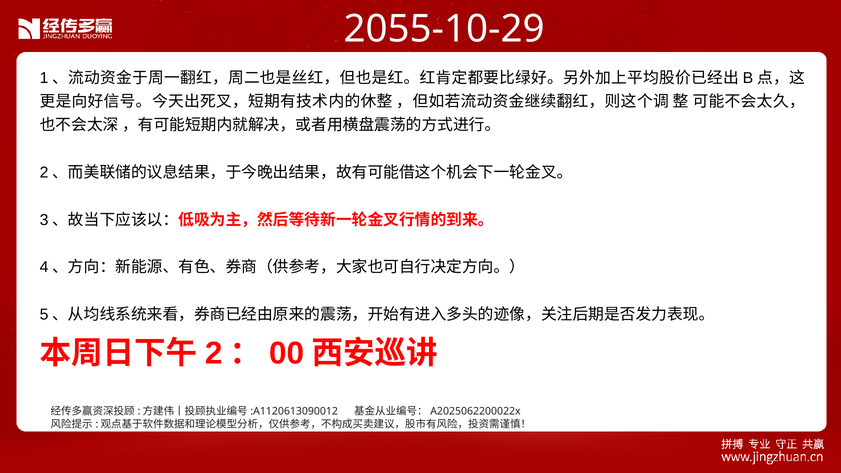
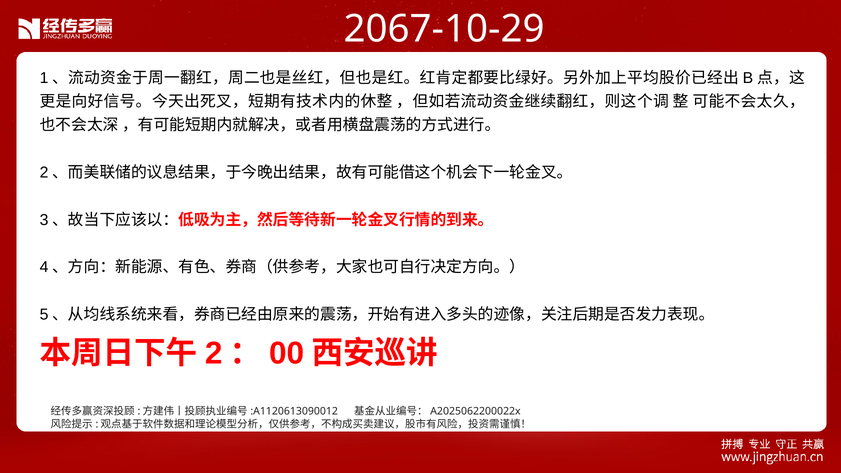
2055-10-29: 2055-10-29 -> 2067-10-29
